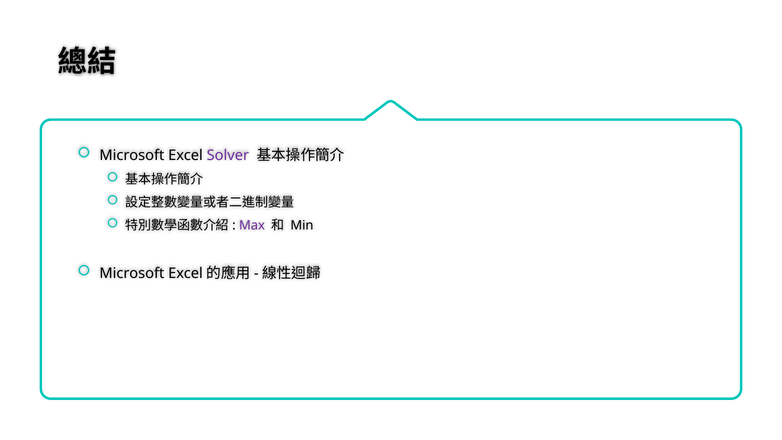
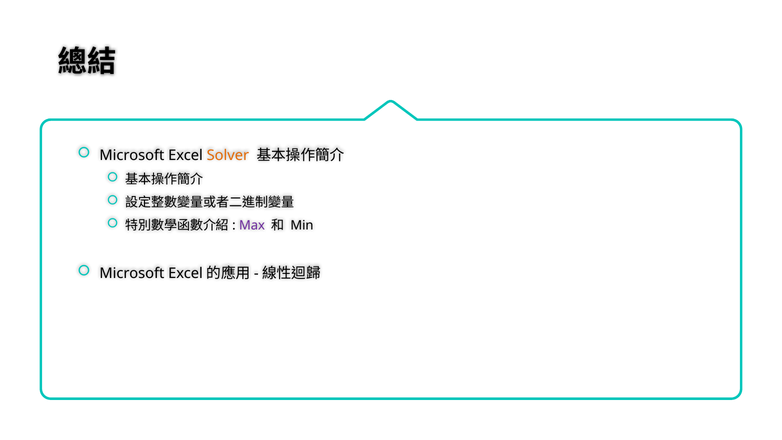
Solver colour: purple -> orange
